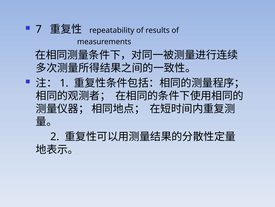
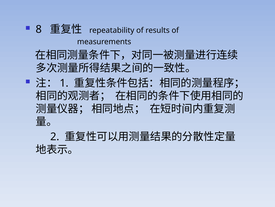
7: 7 -> 8
